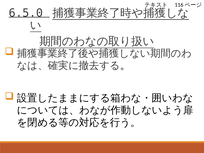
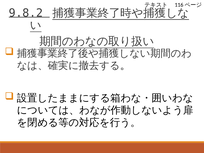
6.5.0: 6.5.0 -> 9.8.2
